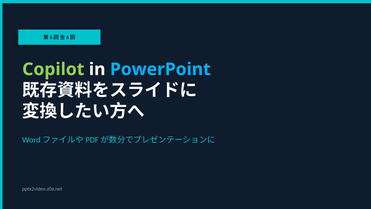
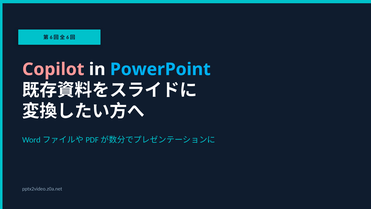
Copilot colour: light green -> pink
